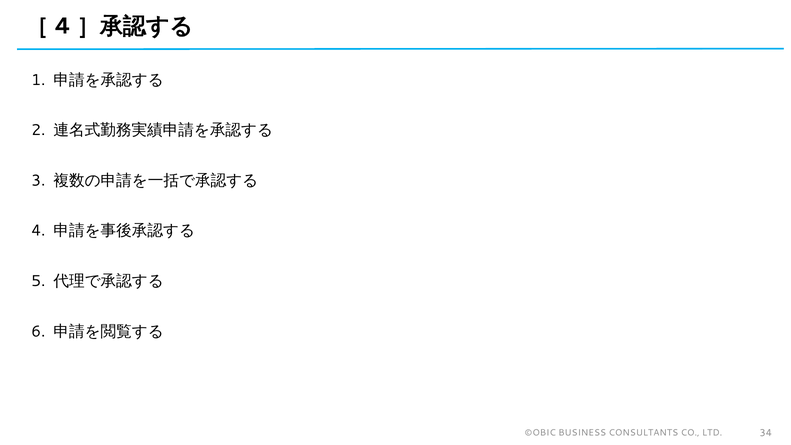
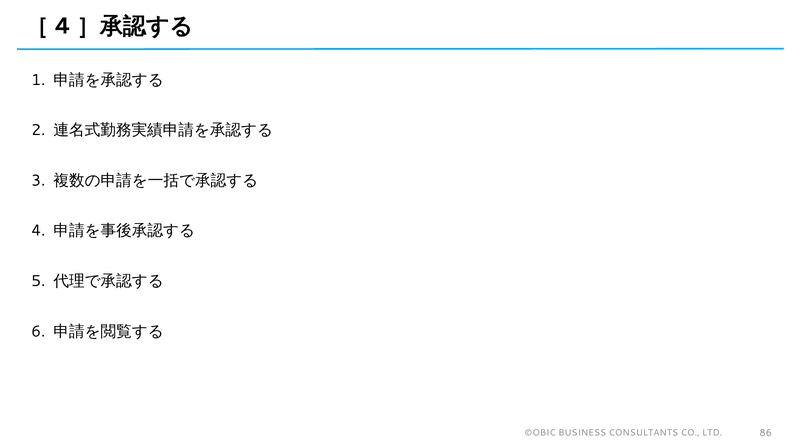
34: 34 -> 86
